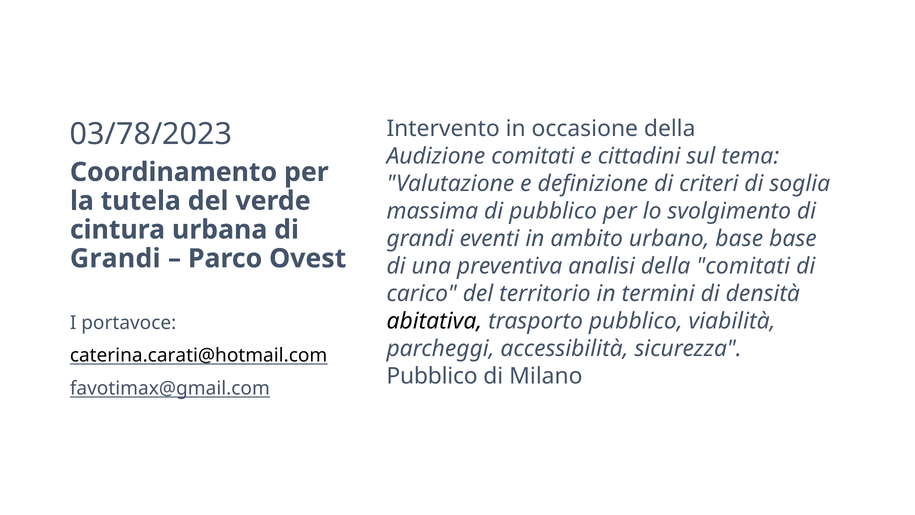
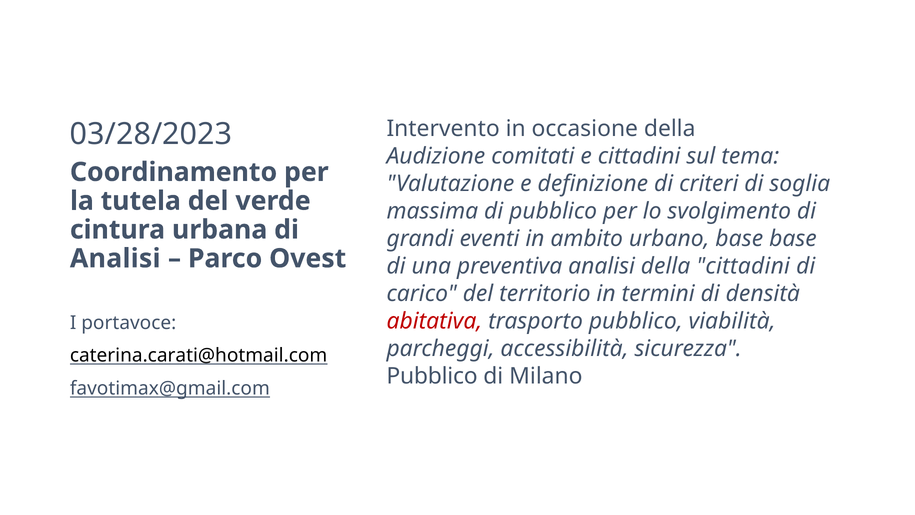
03/78/2023: 03/78/2023 -> 03/28/2023
Grandi at (115, 258): Grandi -> Analisi
della comitati: comitati -> cittadini
abitativa colour: black -> red
